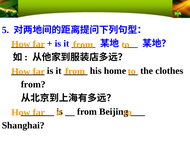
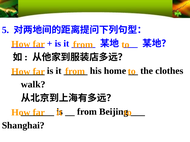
from at (33, 85): from -> walk
